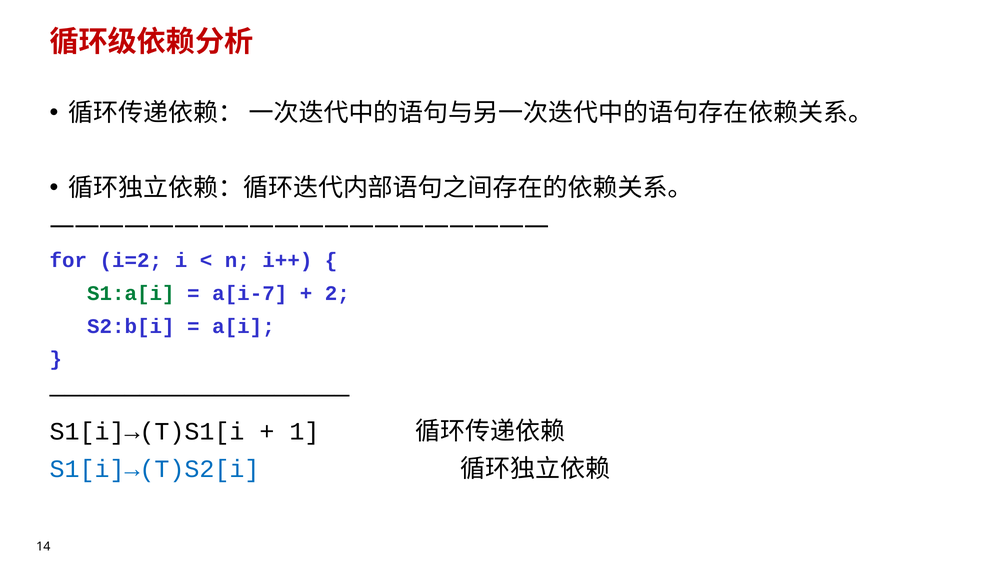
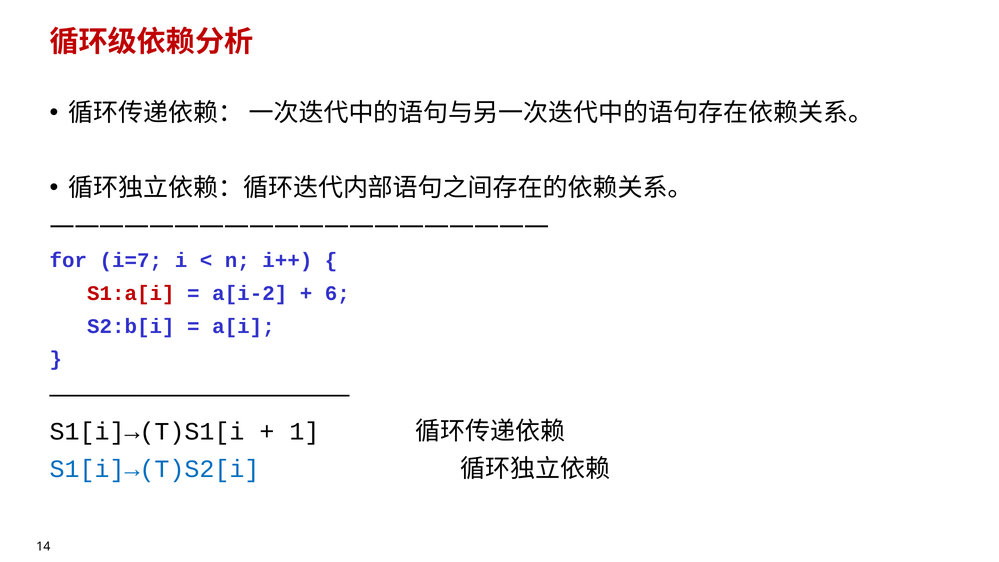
i=2: i=2 -> i=7
S1:a[i colour: green -> red
a[i-7: a[i-7 -> a[i-2
2: 2 -> 6
